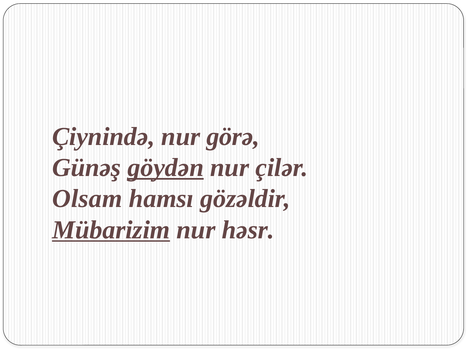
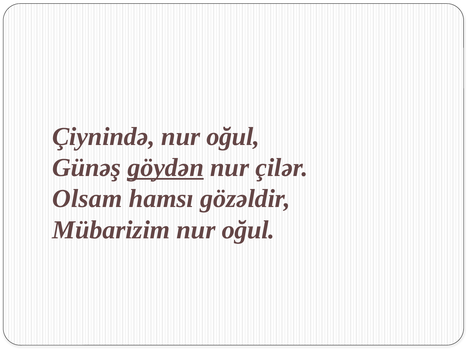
görə at (233, 137): görə -> oğul
Mübarizim underline: present -> none
həsr at (248, 230): həsr -> oğul
